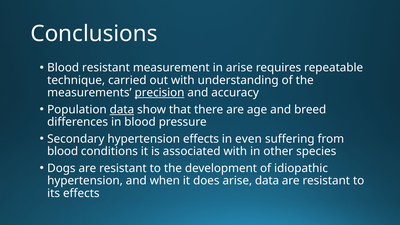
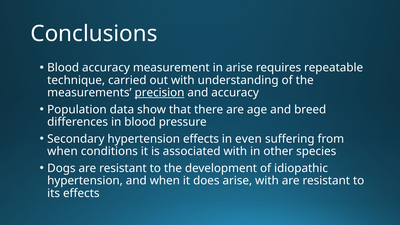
Blood resistant: resistant -> accuracy
data at (122, 110) underline: present -> none
blood at (63, 151): blood -> when
arise data: data -> with
